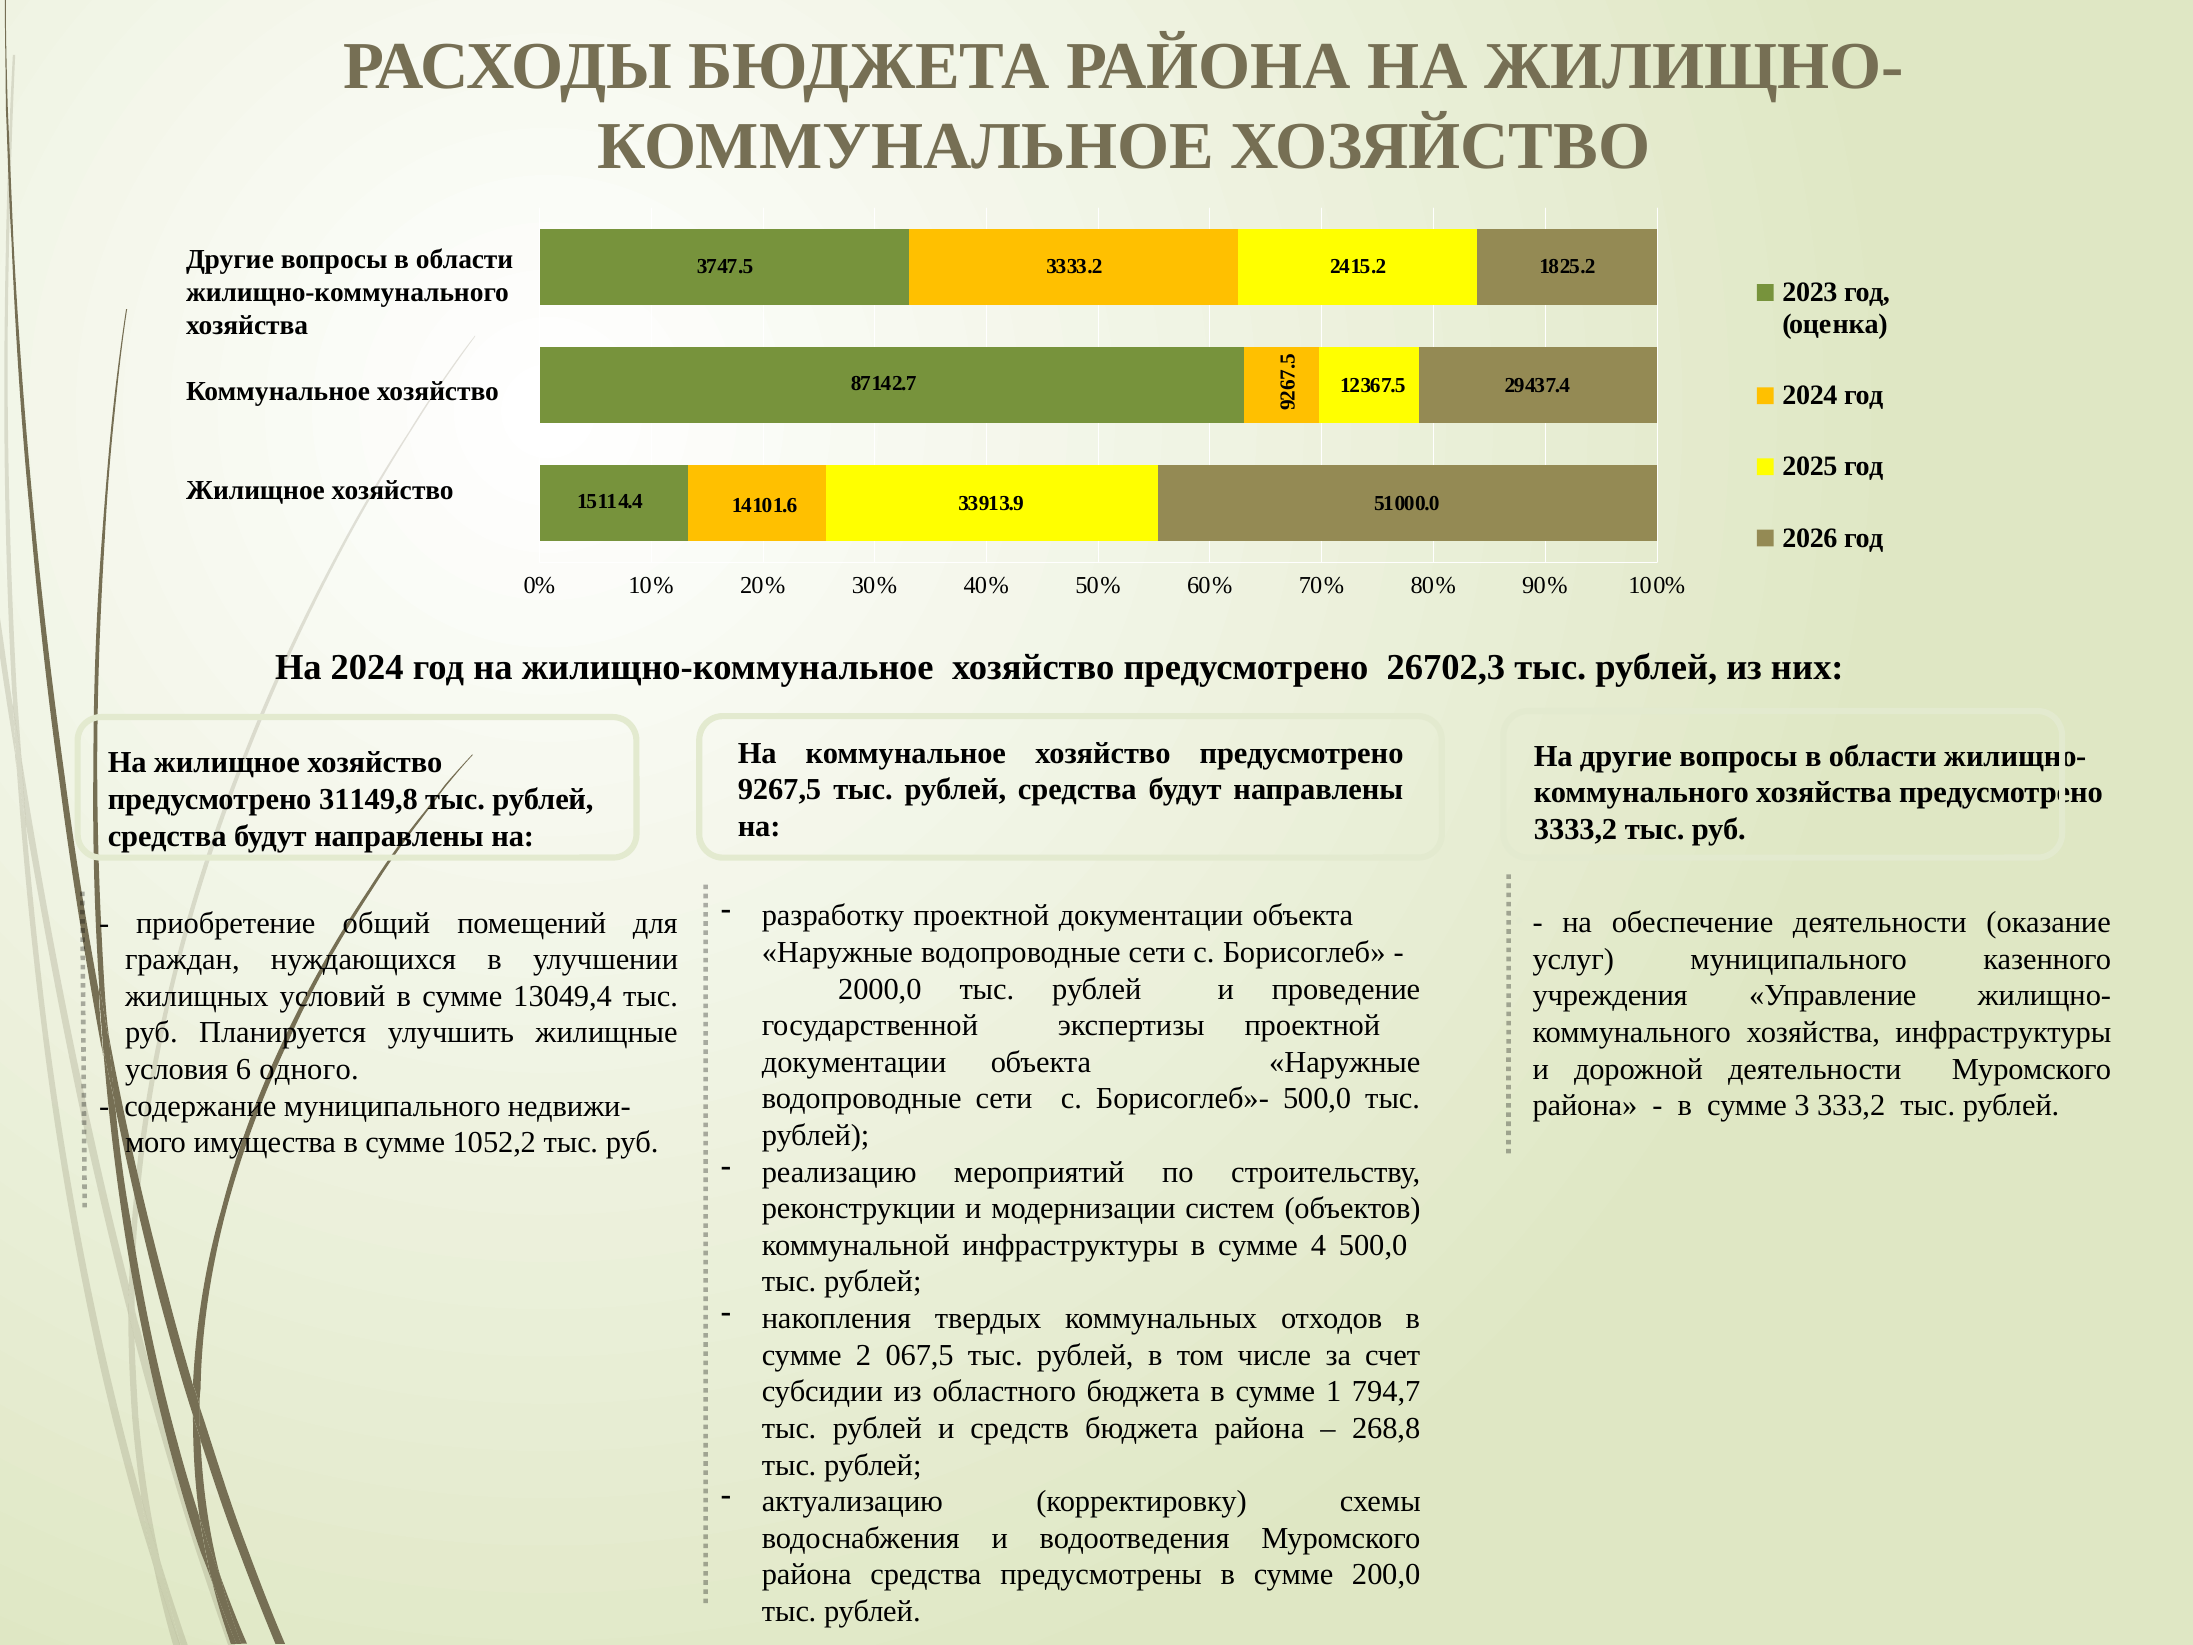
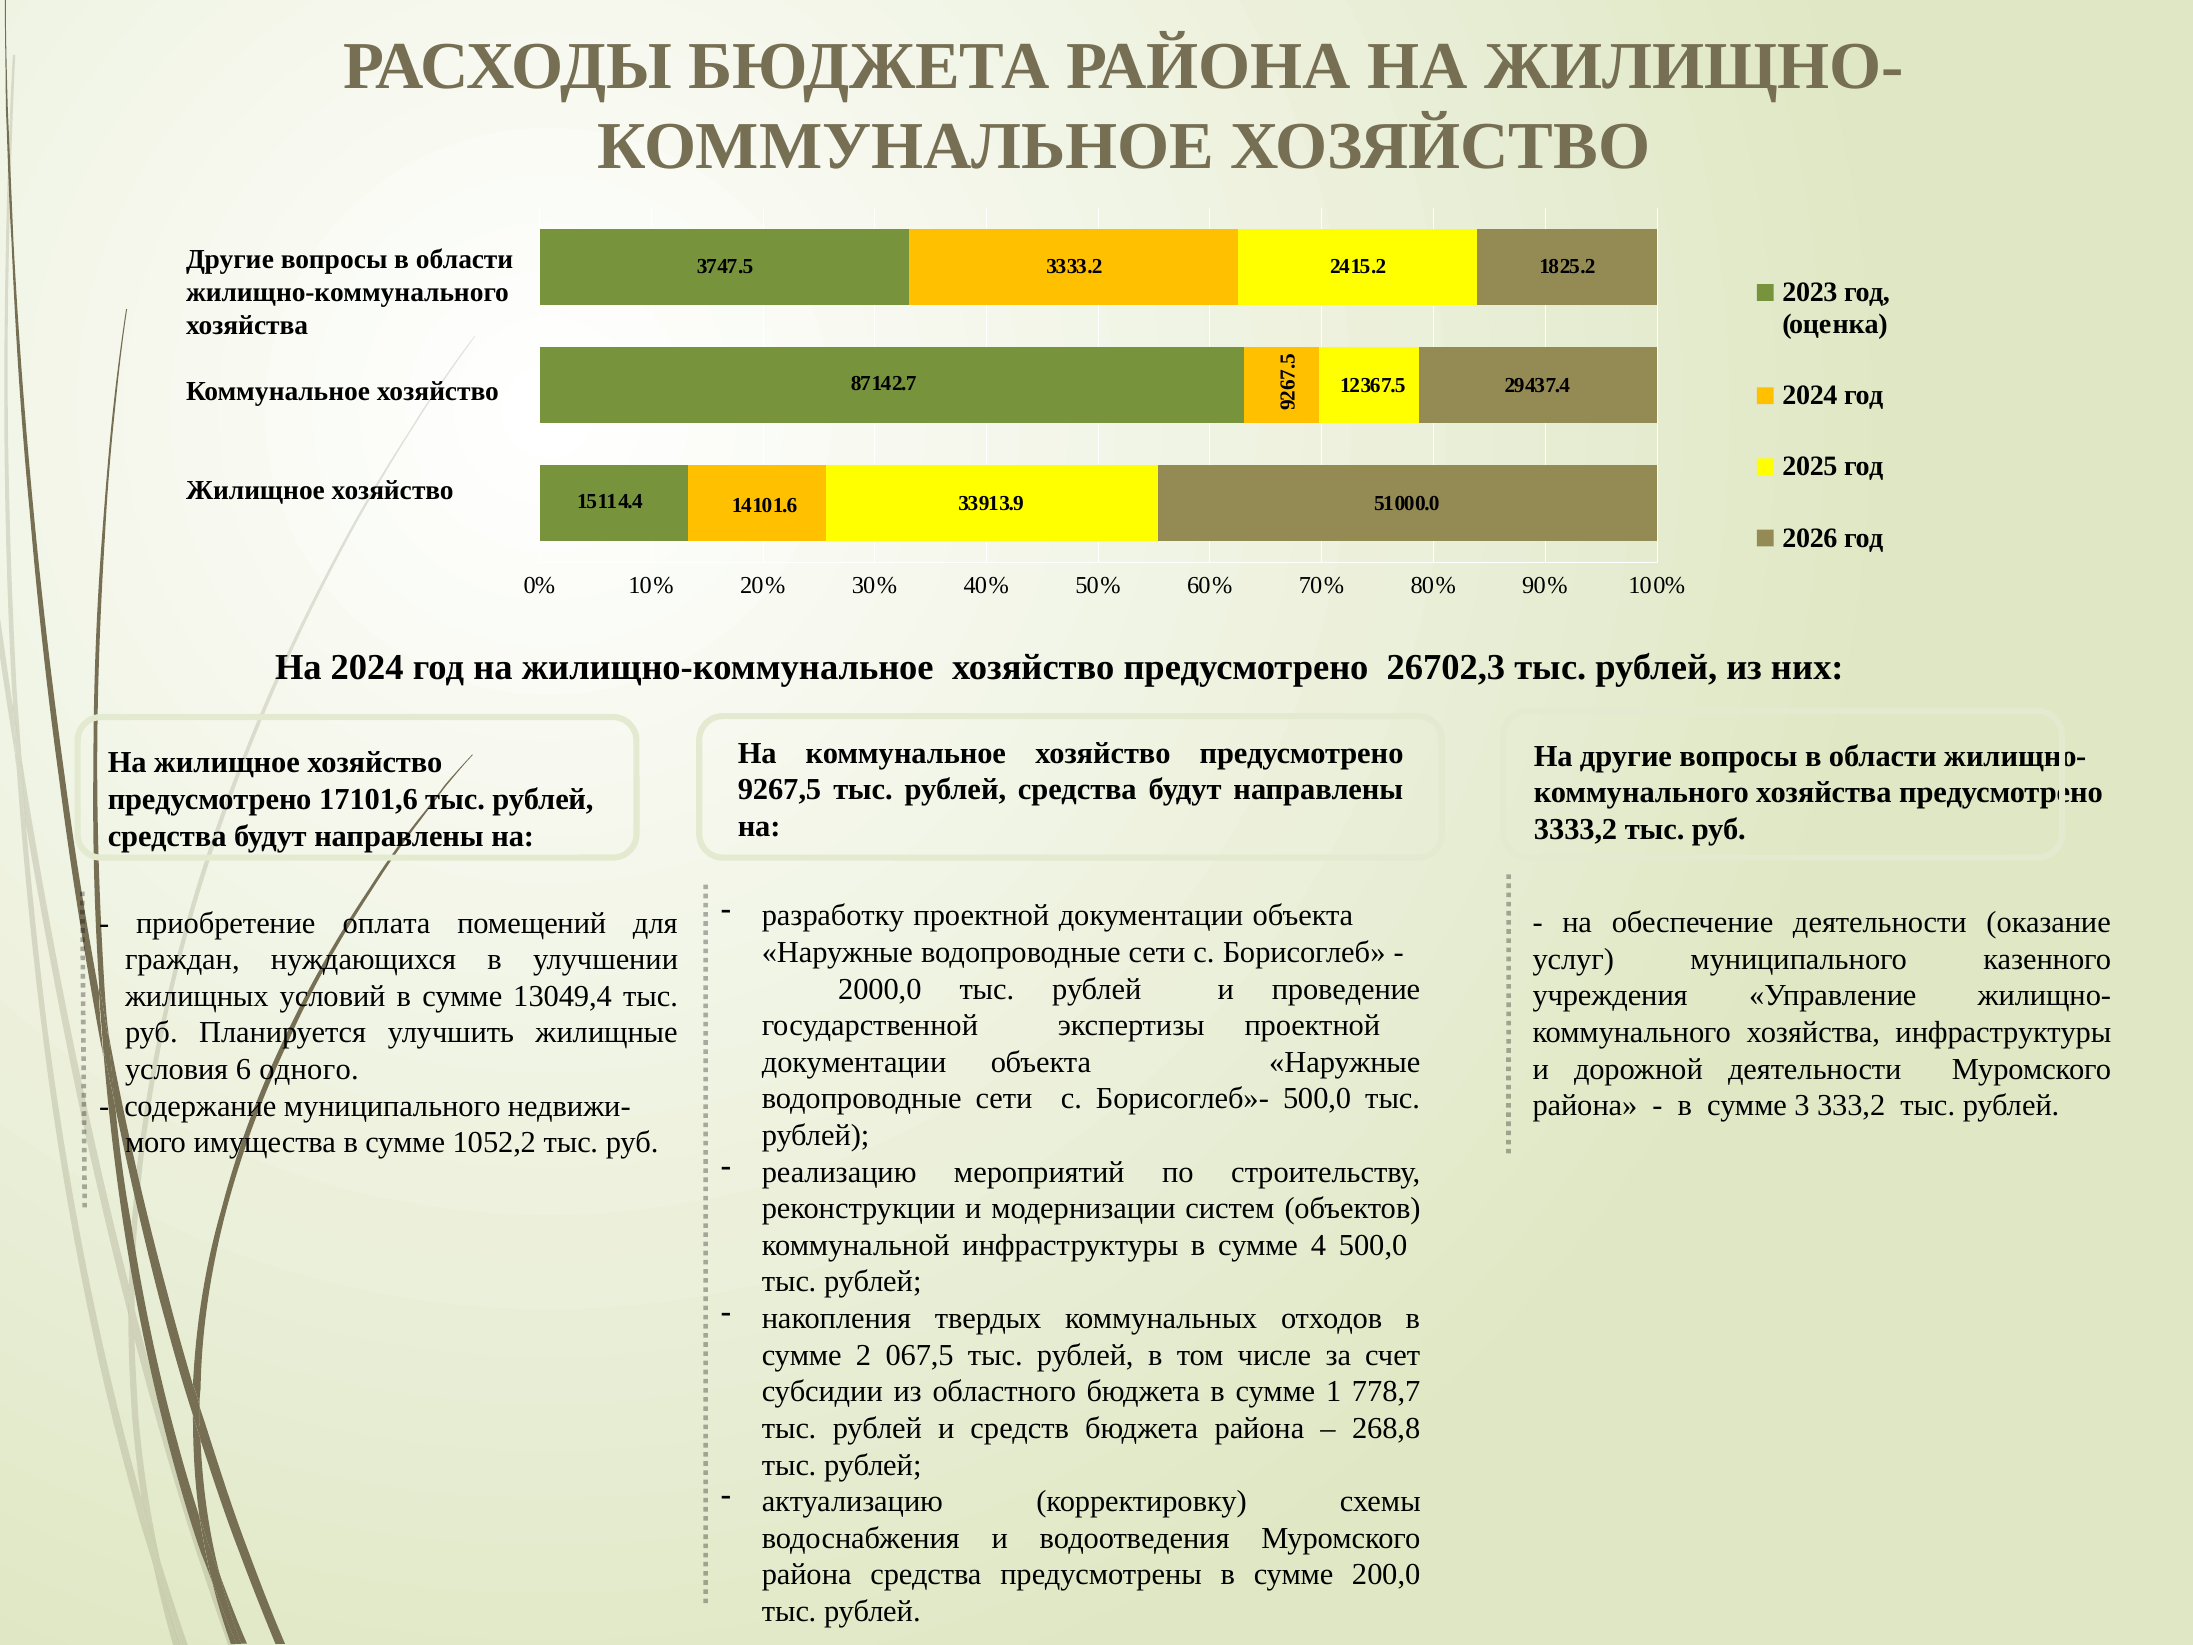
31149,8: 31149,8 -> 17101,6
общий: общий -> оплата
794,7: 794,7 -> 778,7
